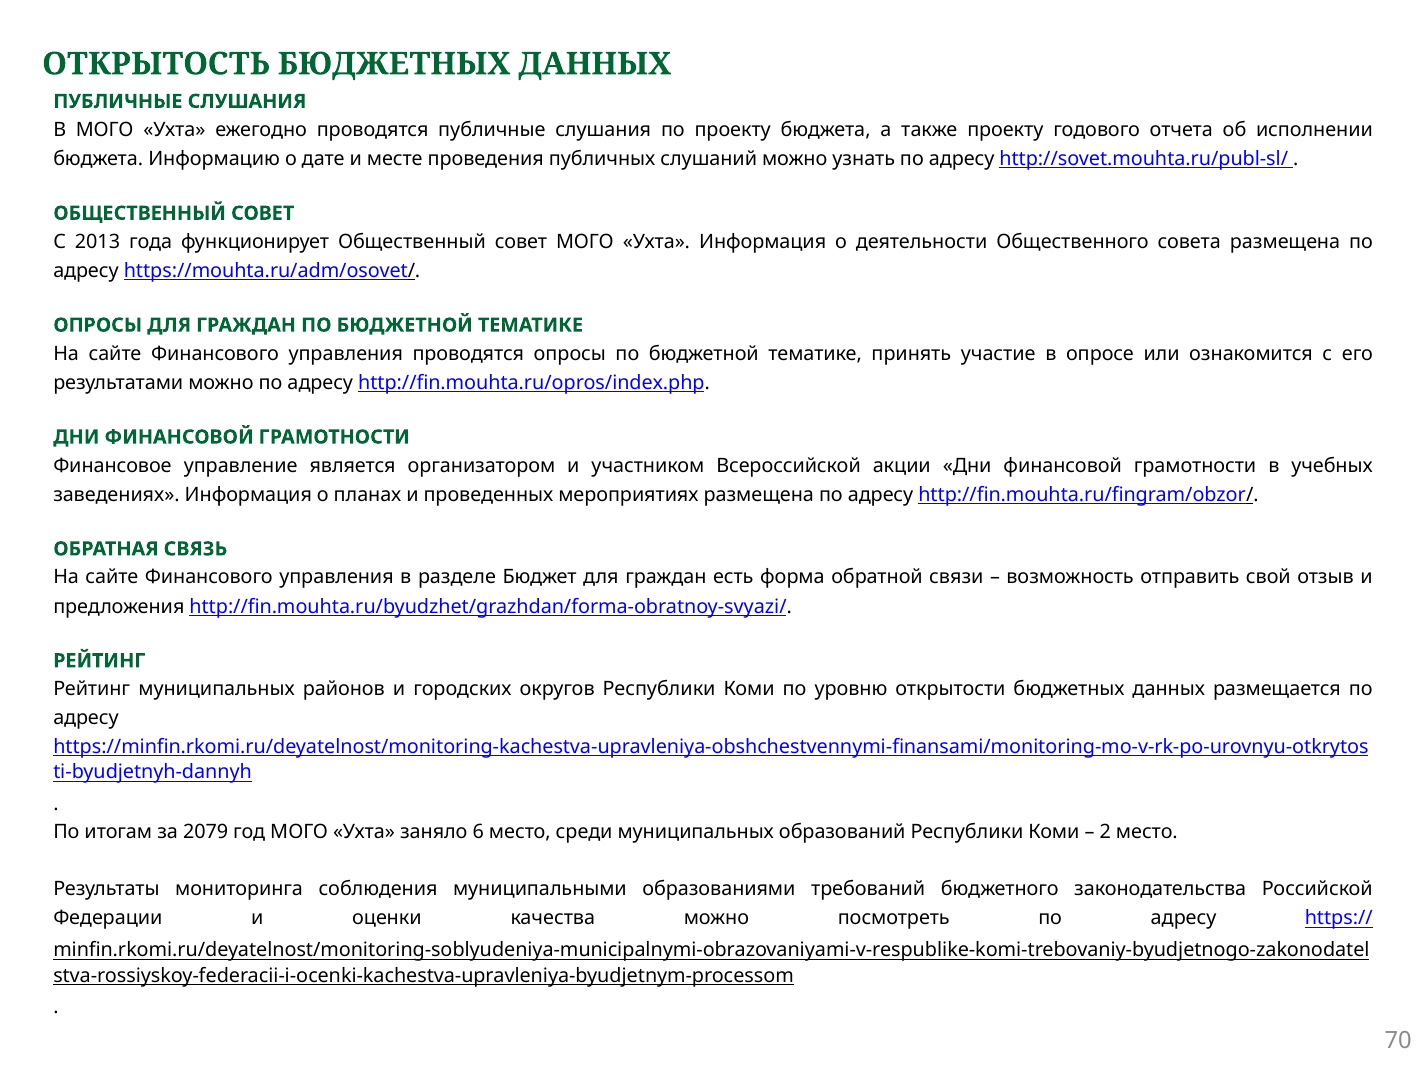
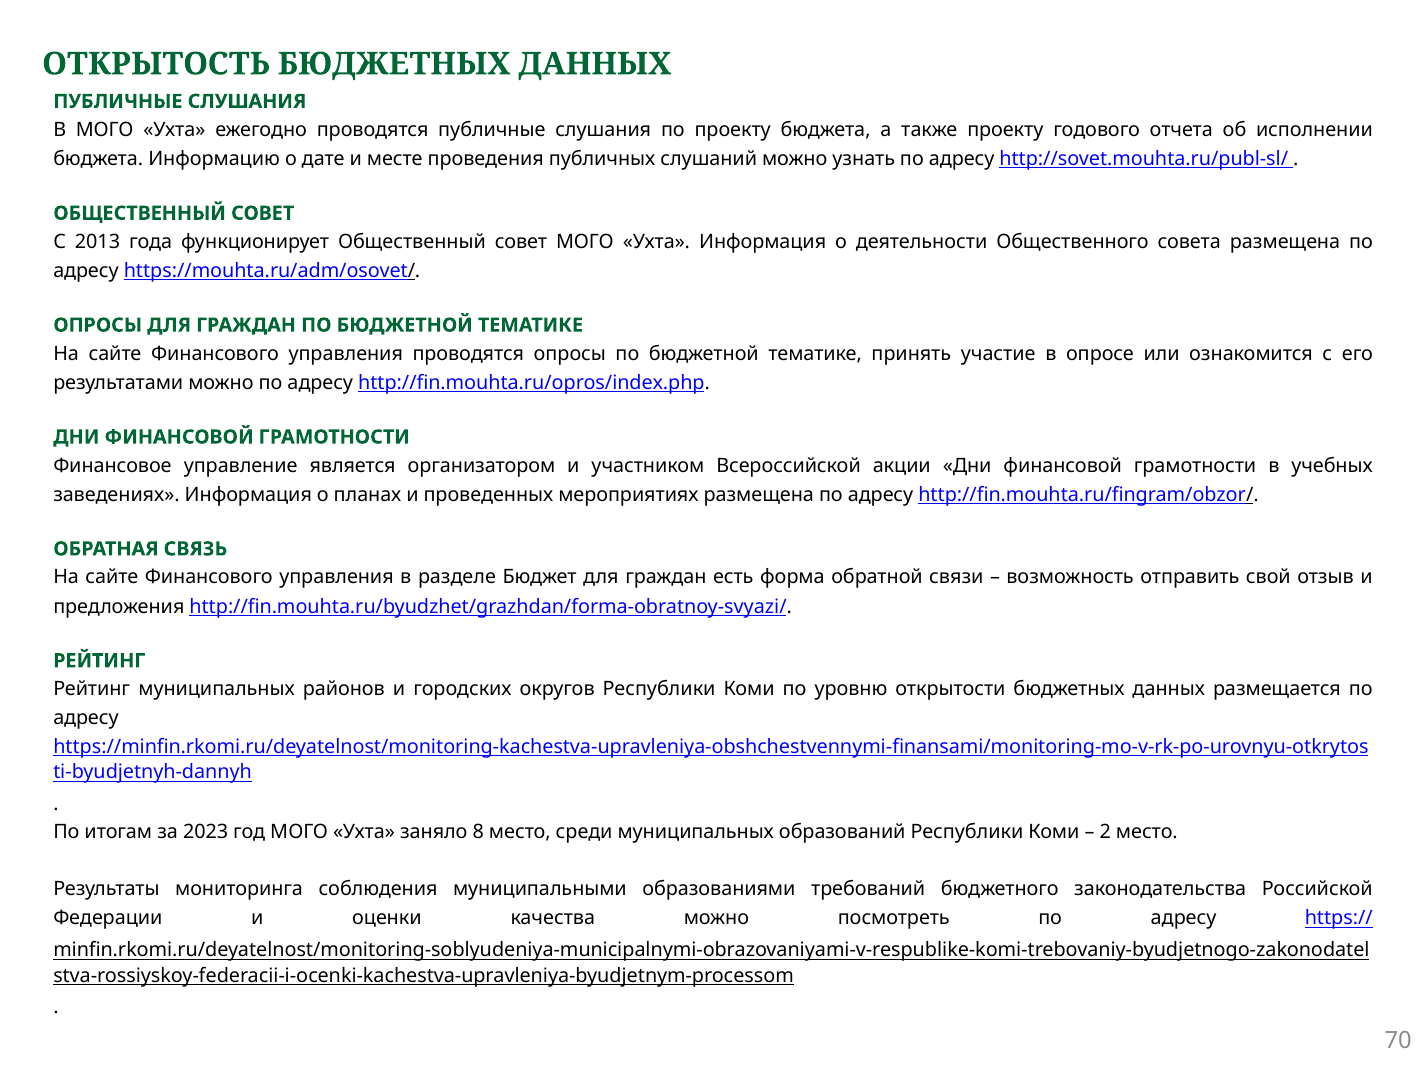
2079: 2079 -> 2023
6: 6 -> 8
